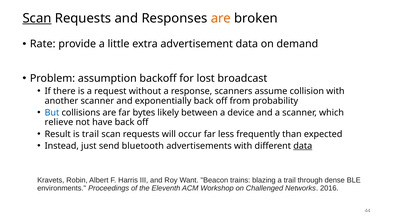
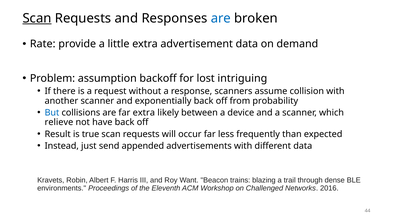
are at (221, 18) colour: orange -> blue
broadcast: broadcast -> intriguing
far bytes: bytes -> extra
is trail: trail -> true
bluetooth: bluetooth -> appended
data at (303, 146) underline: present -> none
